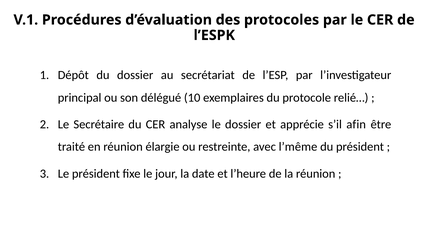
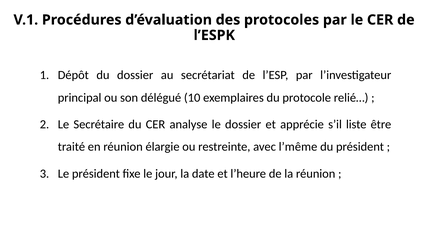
afin: afin -> liste
